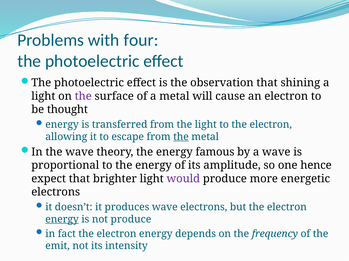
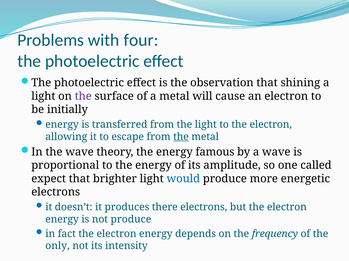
thought: thought -> initially
hence: hence -> called
would colour: purple -> blue
produces wave: wave -> there
energy at (62, 220) underline: present -> none
emit: emit -> only
